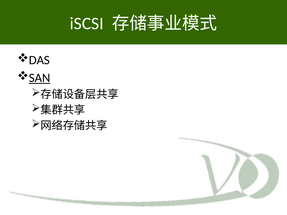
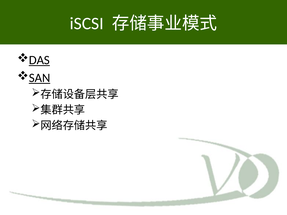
DAS underline: none -> present
